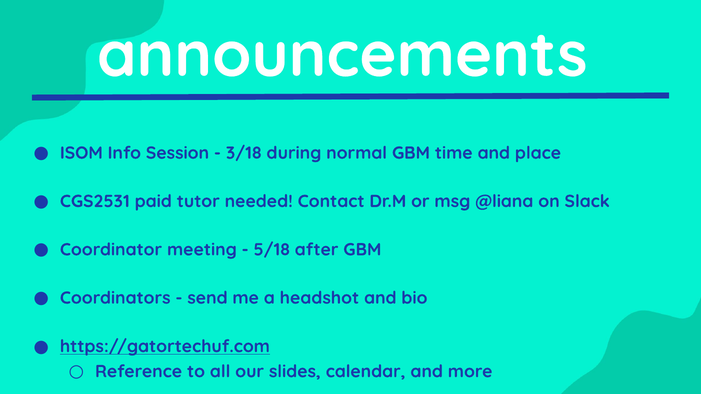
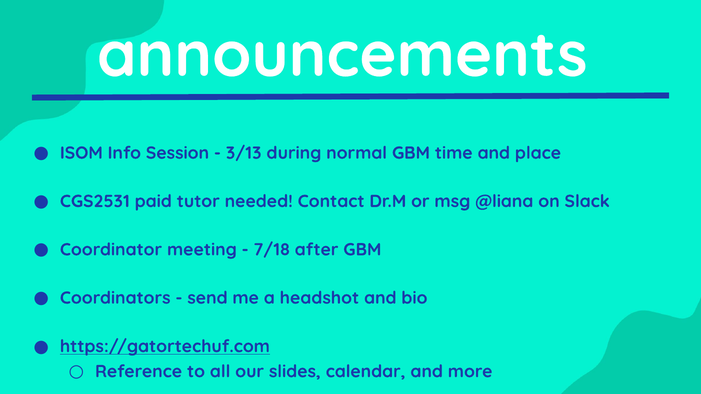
3/18: 3/18 -> 3/13
5/18: 5/18 -> 7/18
